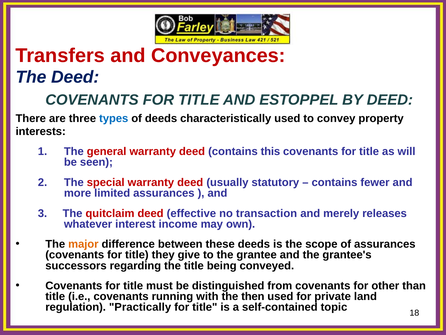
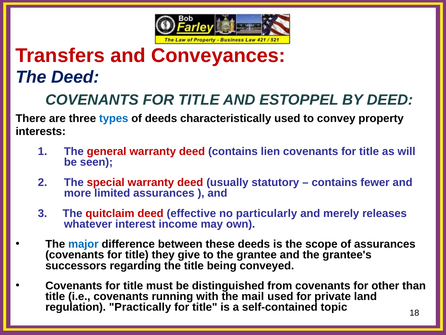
this: this -> lien
transaction: transaction -> particularly
major colour: orange -> blue
then: then -> mail
